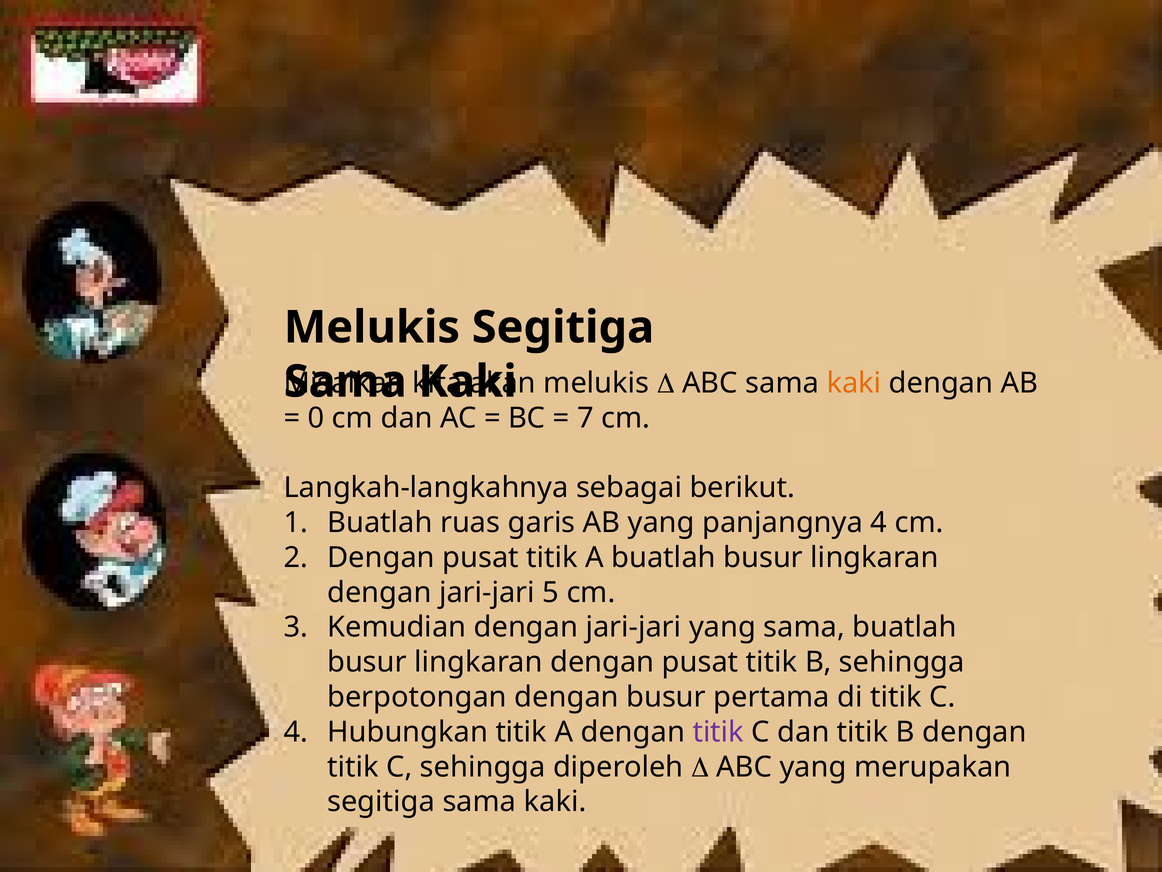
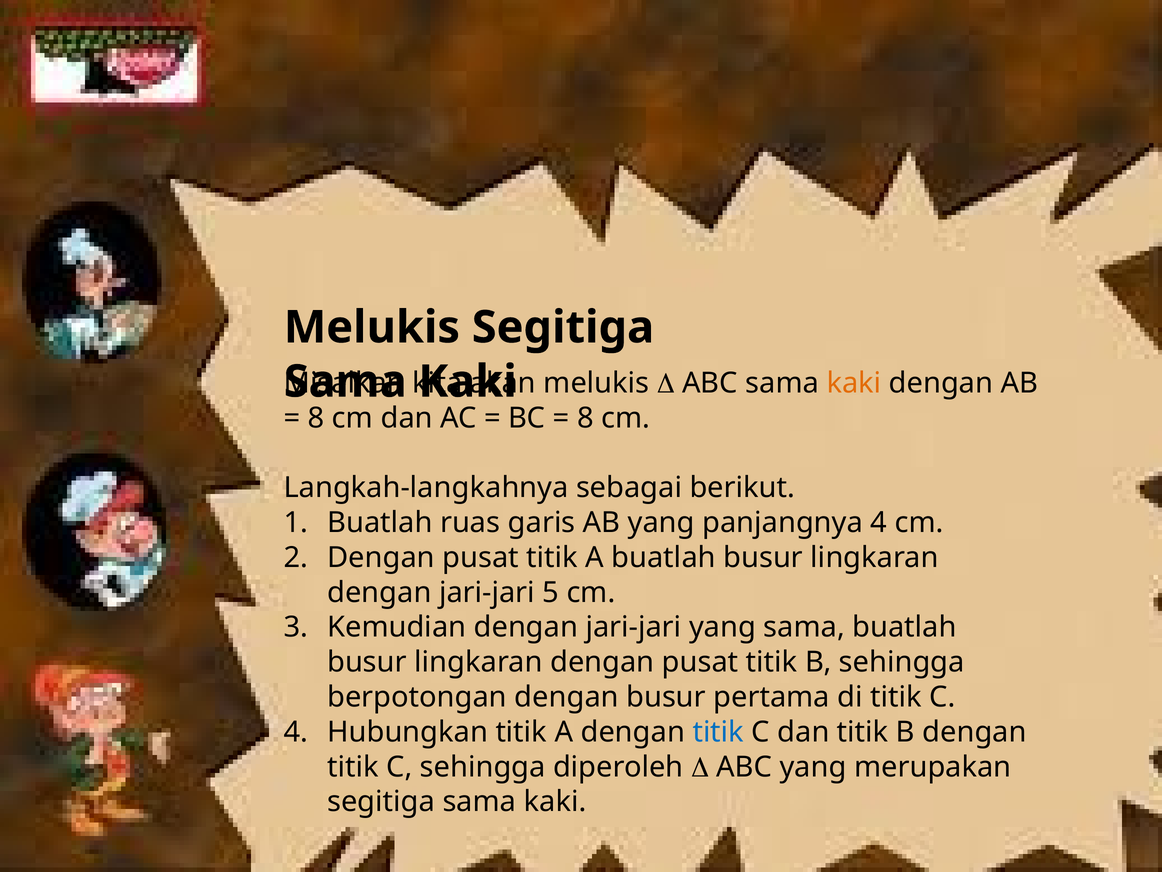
0 at (316, 418): 0 -> 8
7 at (585, 418): 7 -> 8
titik at (718, 732) colour: purple -> blue
